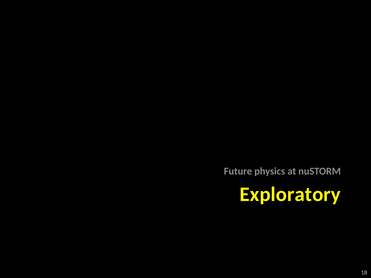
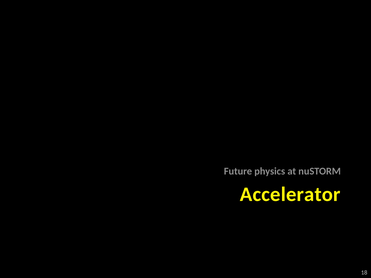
Exploratory: Exploratory -> Accelerator
